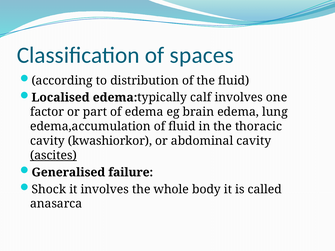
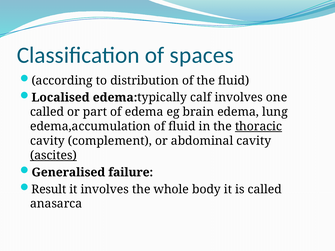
factor at (47, 112): factor -> called
thoracic underline: none -> present
kwashiorkor: kwashiorkor -> complement
Shock: Shock -> Result
